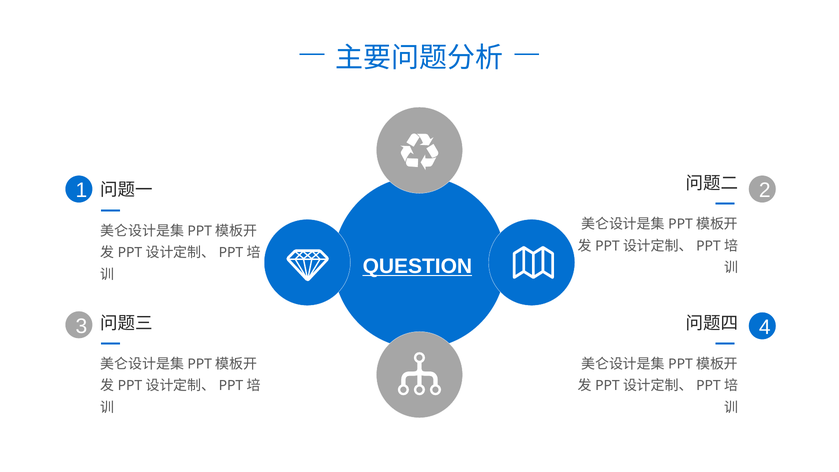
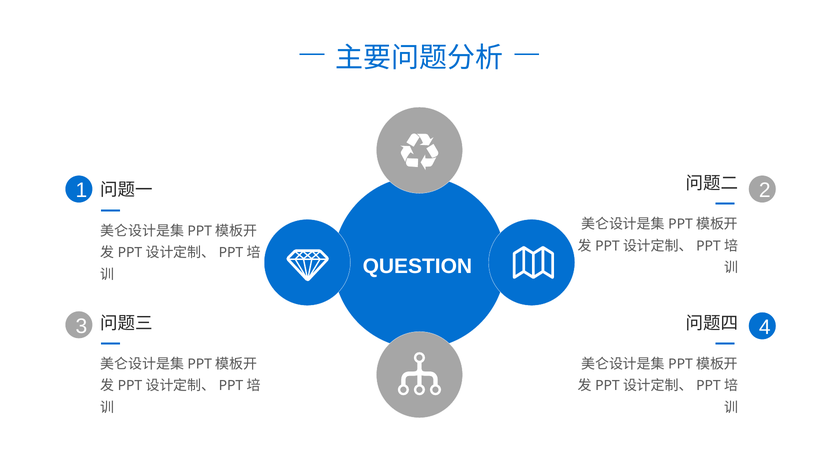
QUESTION underline: present -> none
